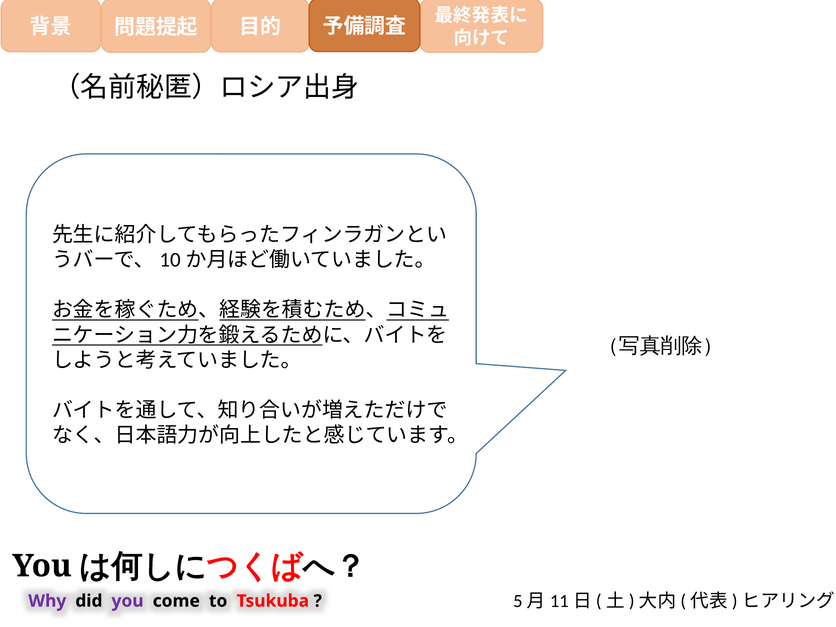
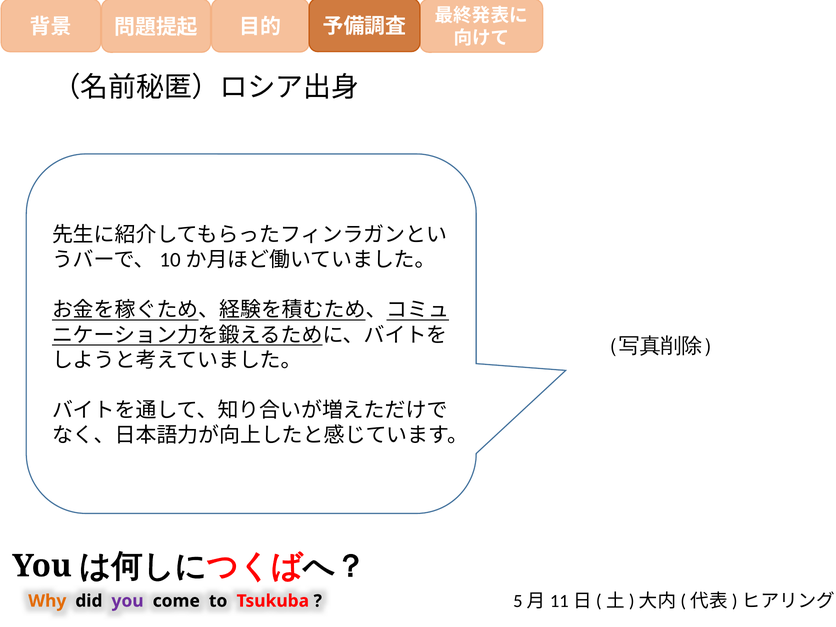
Why colour: purple -> orange
